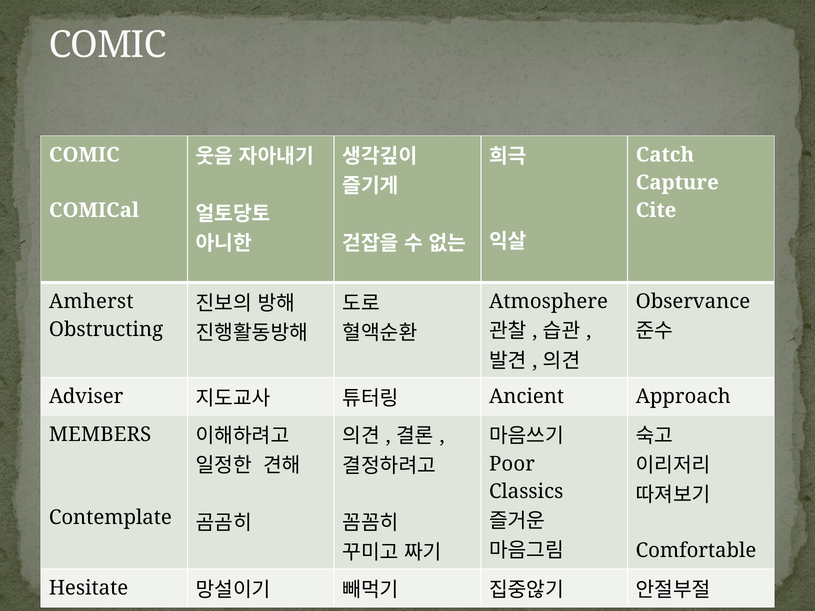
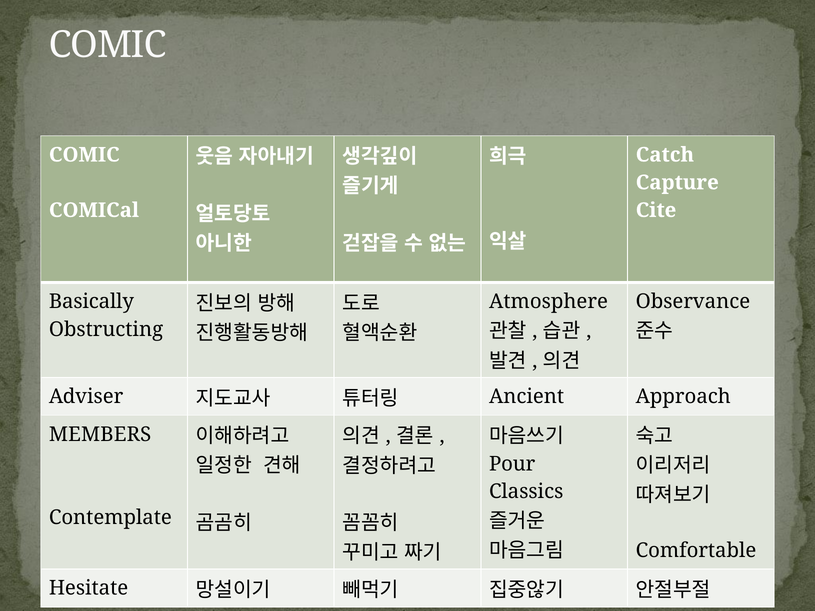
Amherst: Amherst -> Basically
Poor: Poor -> Pour
